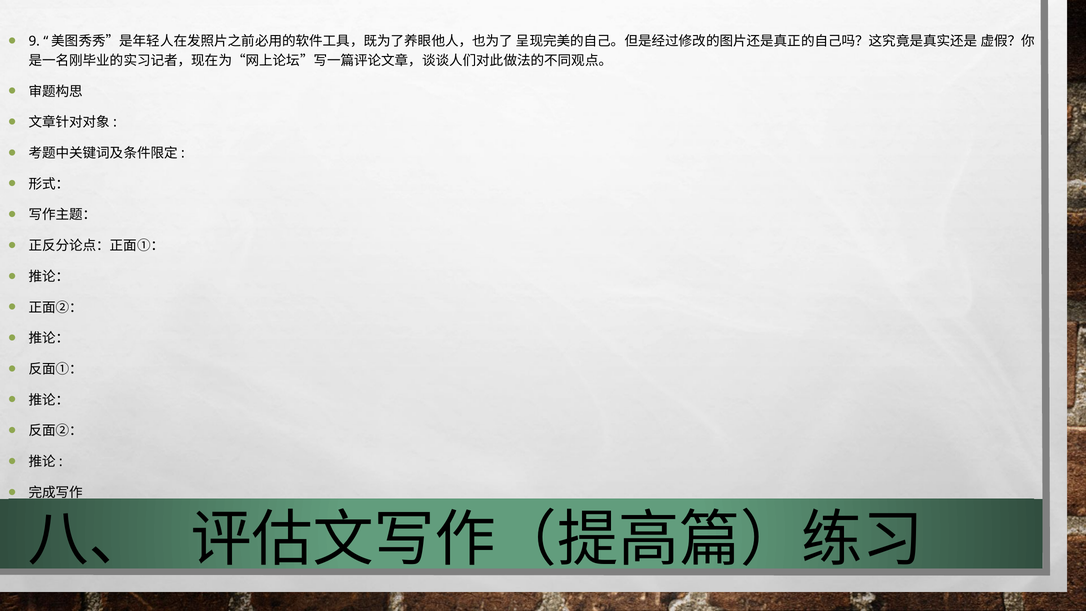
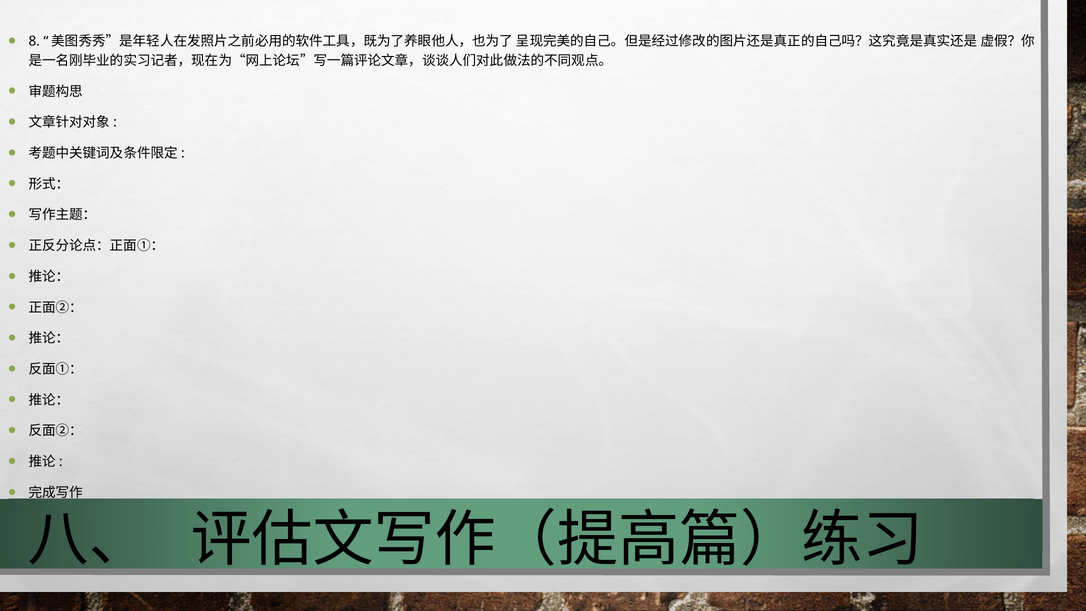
9: 9 -> 8
